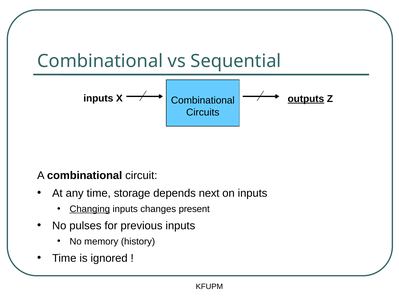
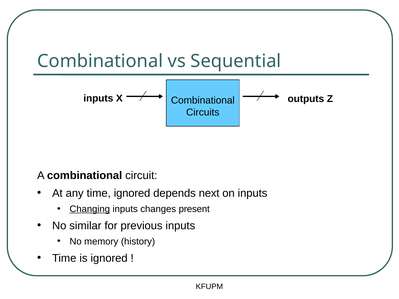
outputs underline: present -> none
time storage: storage -> ignored
pulses: pulses -> similar
